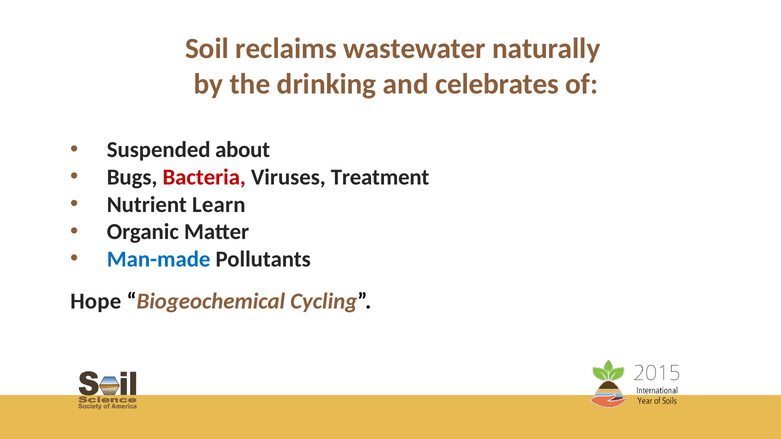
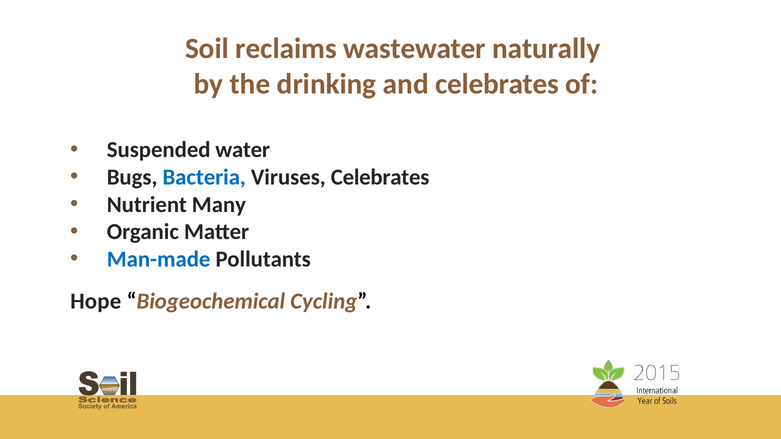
about: about -> water
Bacteria colour: red -> blue
Viruses Treatment: Treatment -> Celebrates
Learn: Learn -> Many
